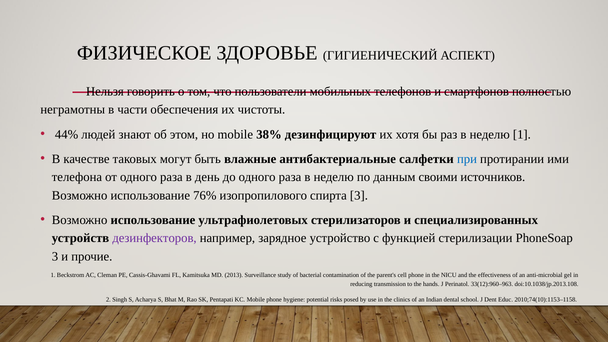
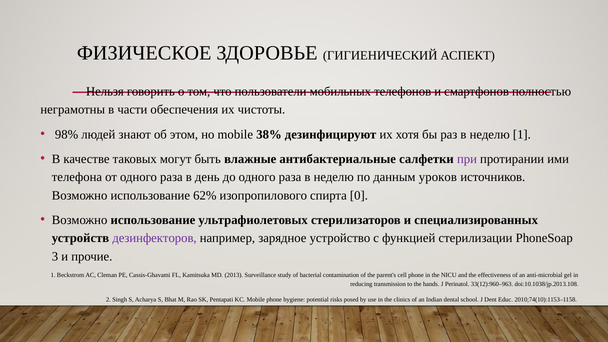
44%: 44% -> 98%
при colour: blue -> purple
своими: своими -> уроков
76%: 76% -> 62%
спирта 3: 3 -> 0
